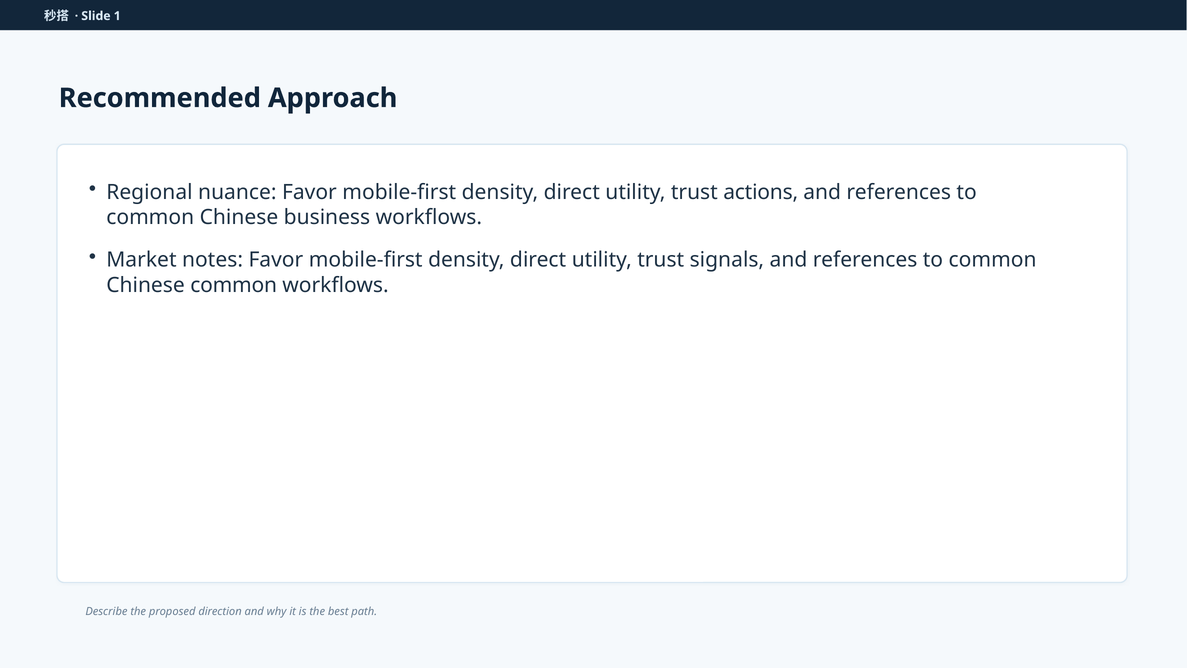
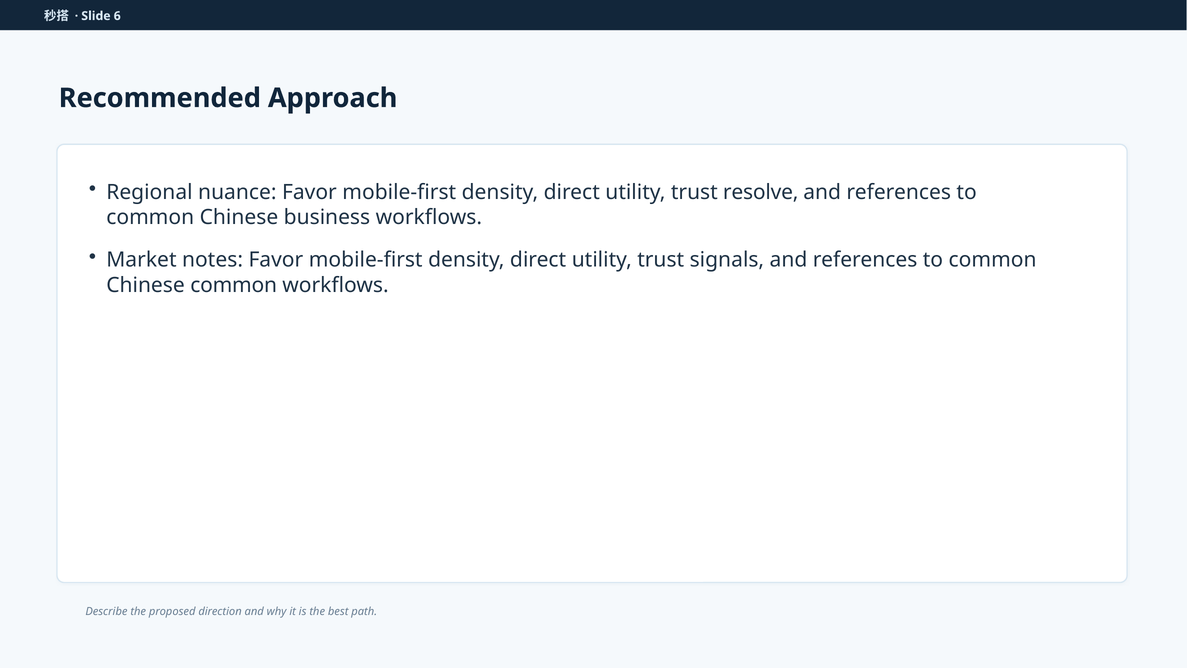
1: 1 -> 6
actions: actions -> resolve
